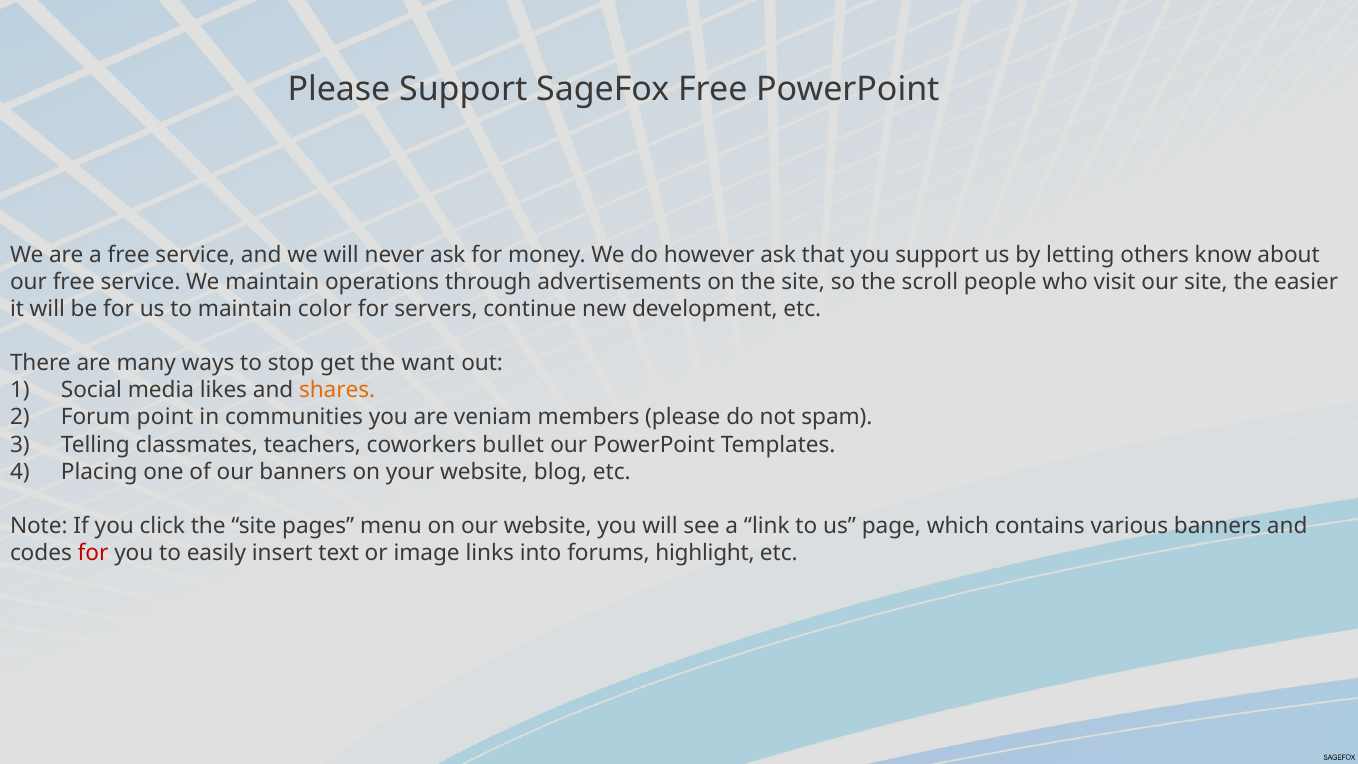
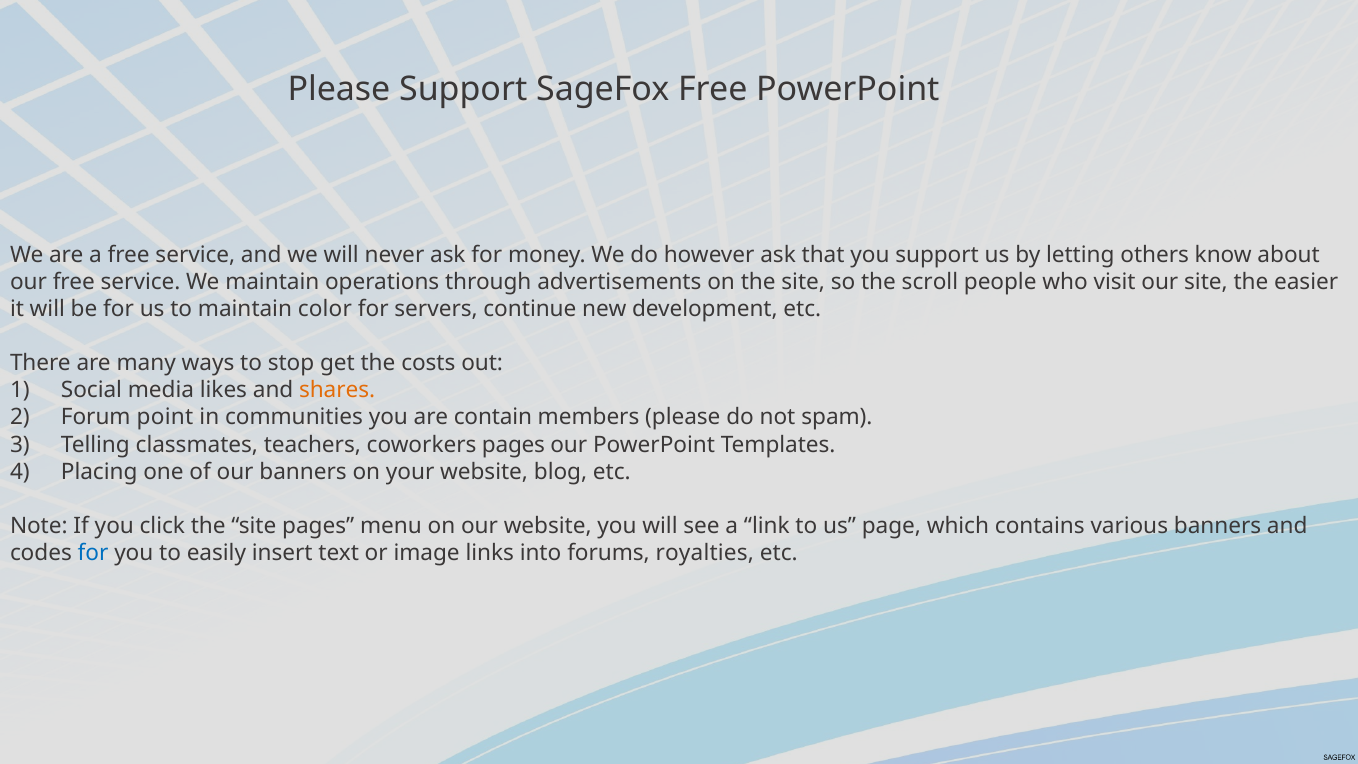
want: want -> costs
veniam: veniam -> contain
coworkers bullet: bullet -> pages
for at (93, 553) colour: red -> blue
highlight: highlight -> royalties
